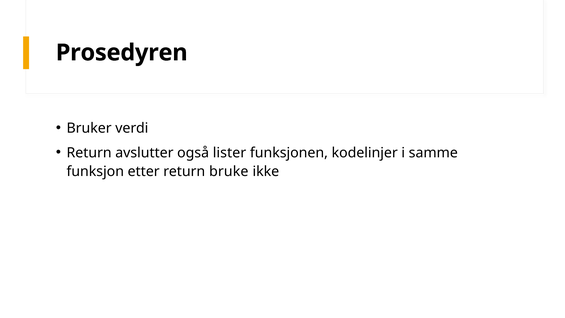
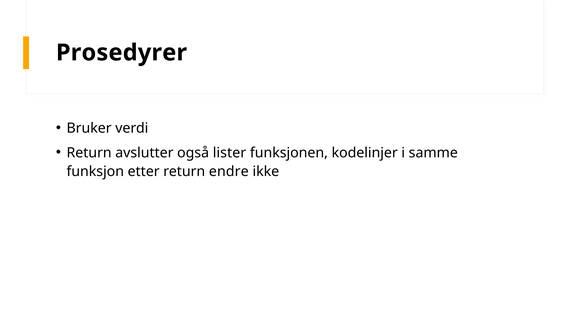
Prosedyren: Prosedyren -> Prosedyrer
bruke: bruke -> endre
